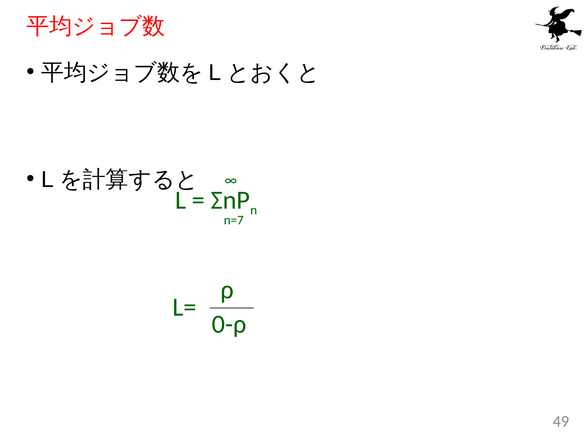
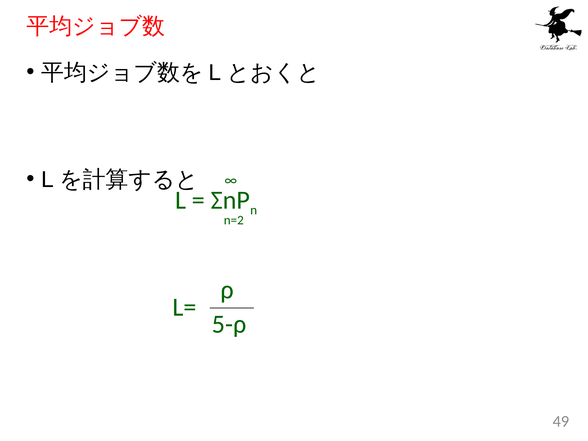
n=7: n=7 -> n=2
0-ρ: 0-ρ -> 5-ρ
